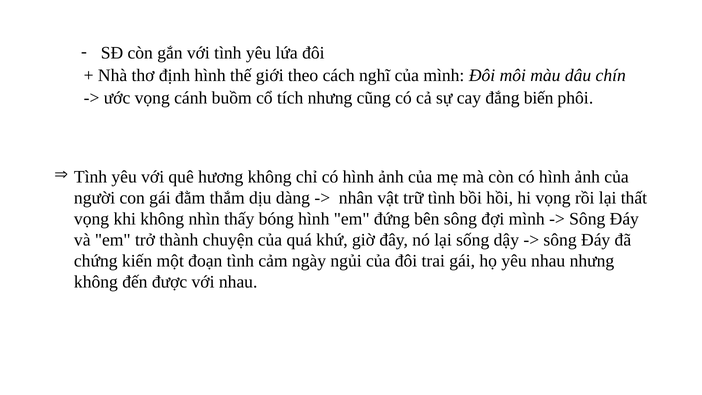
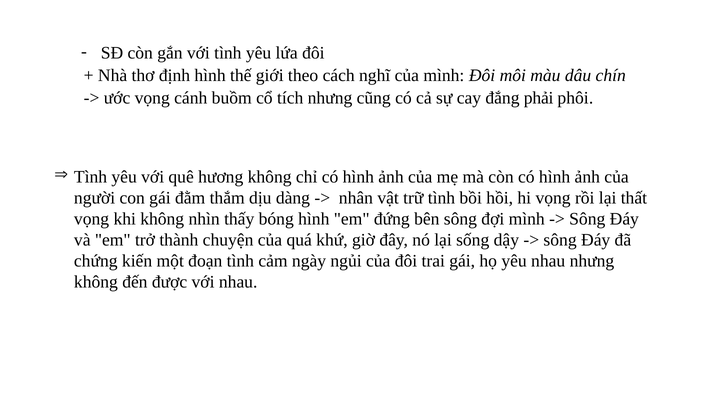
biến: biến -> phải
